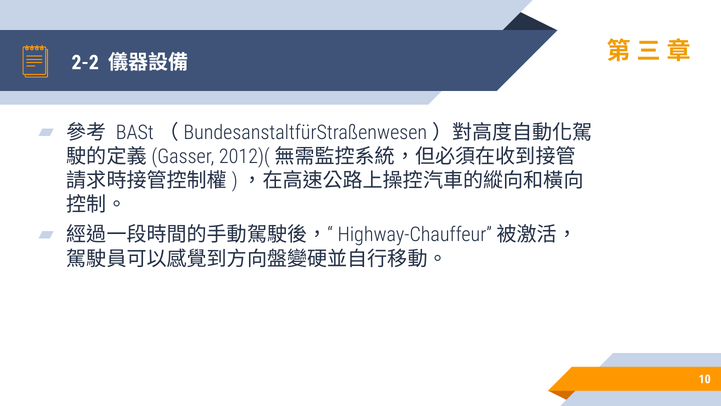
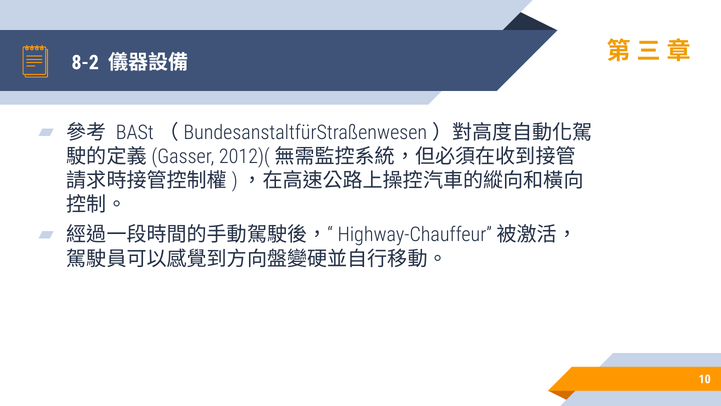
2-2: 2-2 -> 8-2
